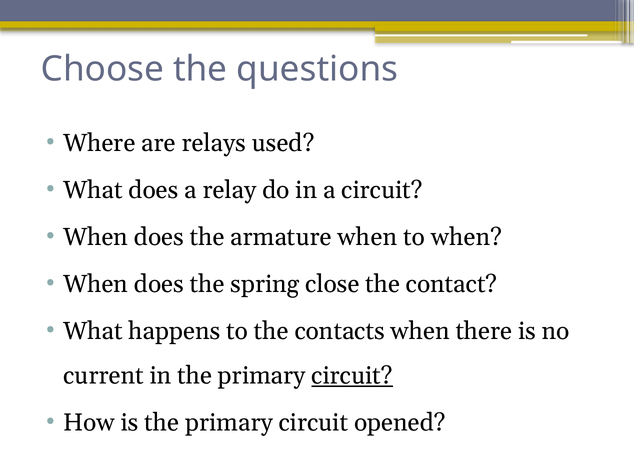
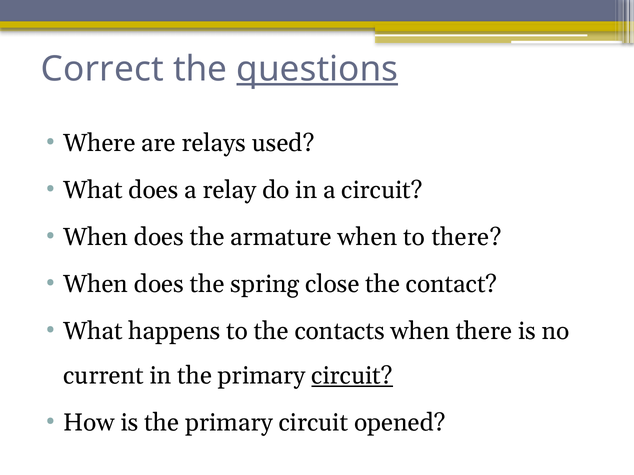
Choose: Choose -> Correct
questions underline: none -> present
to when: when -> there
